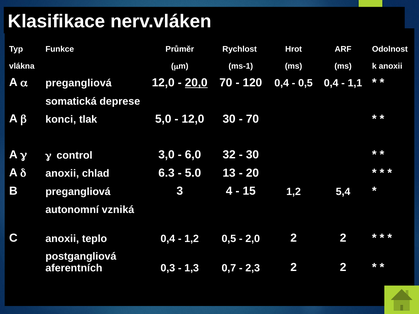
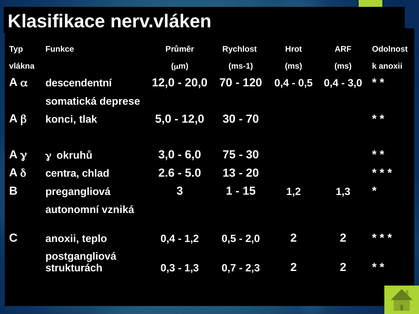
a pregangliová: pregangliová -> descendentní
20,0 underline: present -> none
1,1 at (355, 83): 1,1 -> 3,0
control: control -> okruhů
32: 32 -> 75
d anoxii: anoxii -> centra
6.3: 6.3 -> 2.6
4: 4 -> 1
1,2 5,4: 5,4 -> 1,3
aferentních: aferentních -> strukturách
